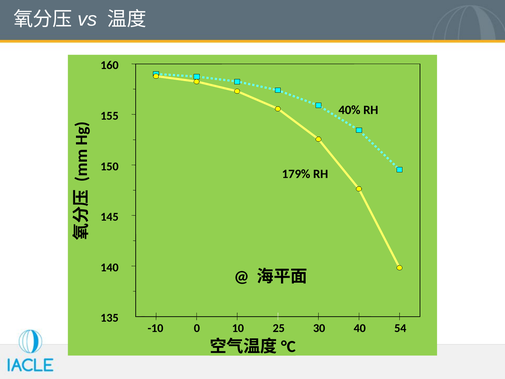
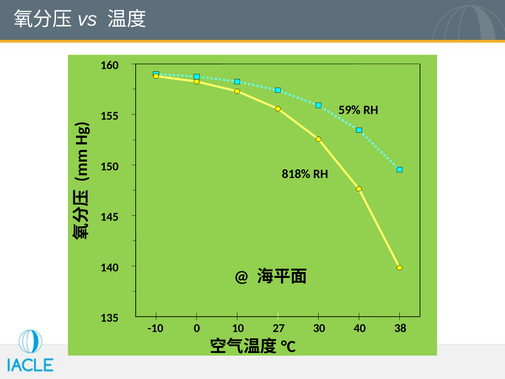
40%: 40% -> 59%
179%: 179% -> 818%
25: 25 -> 27
54: 54 -> 38
